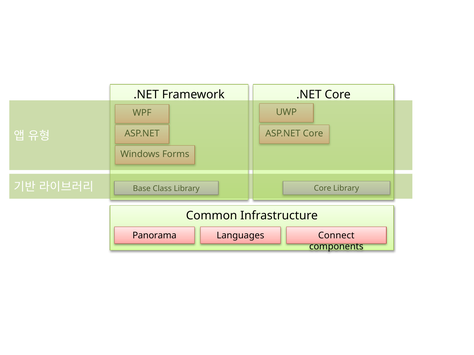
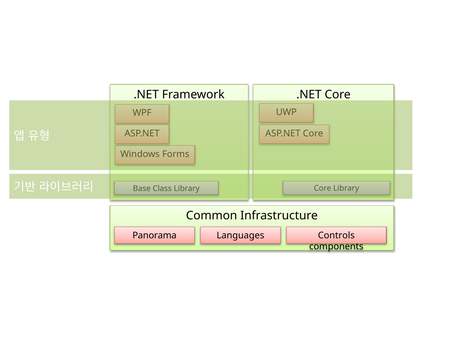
Connect: Connect -> Controls
